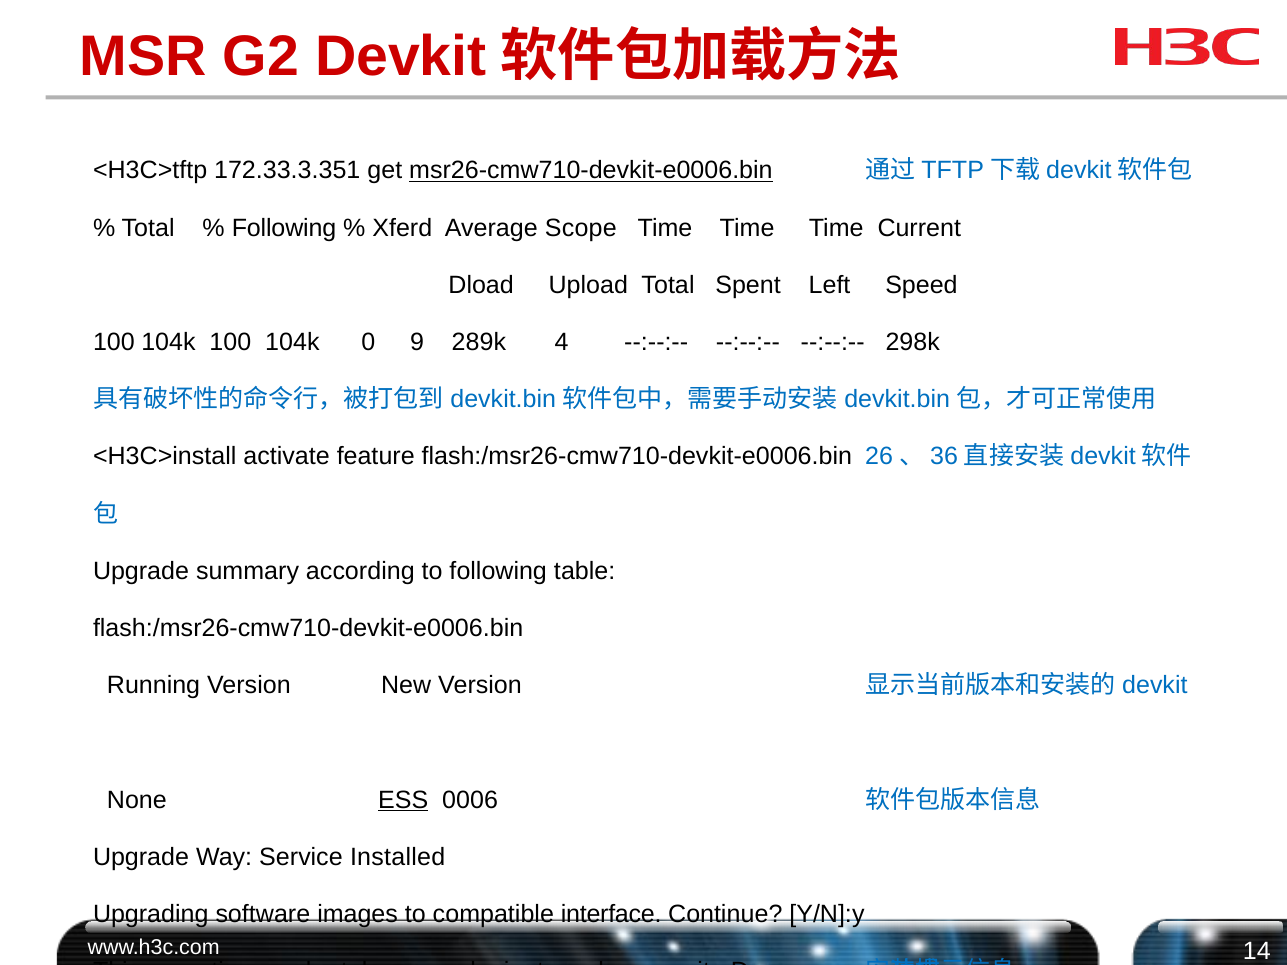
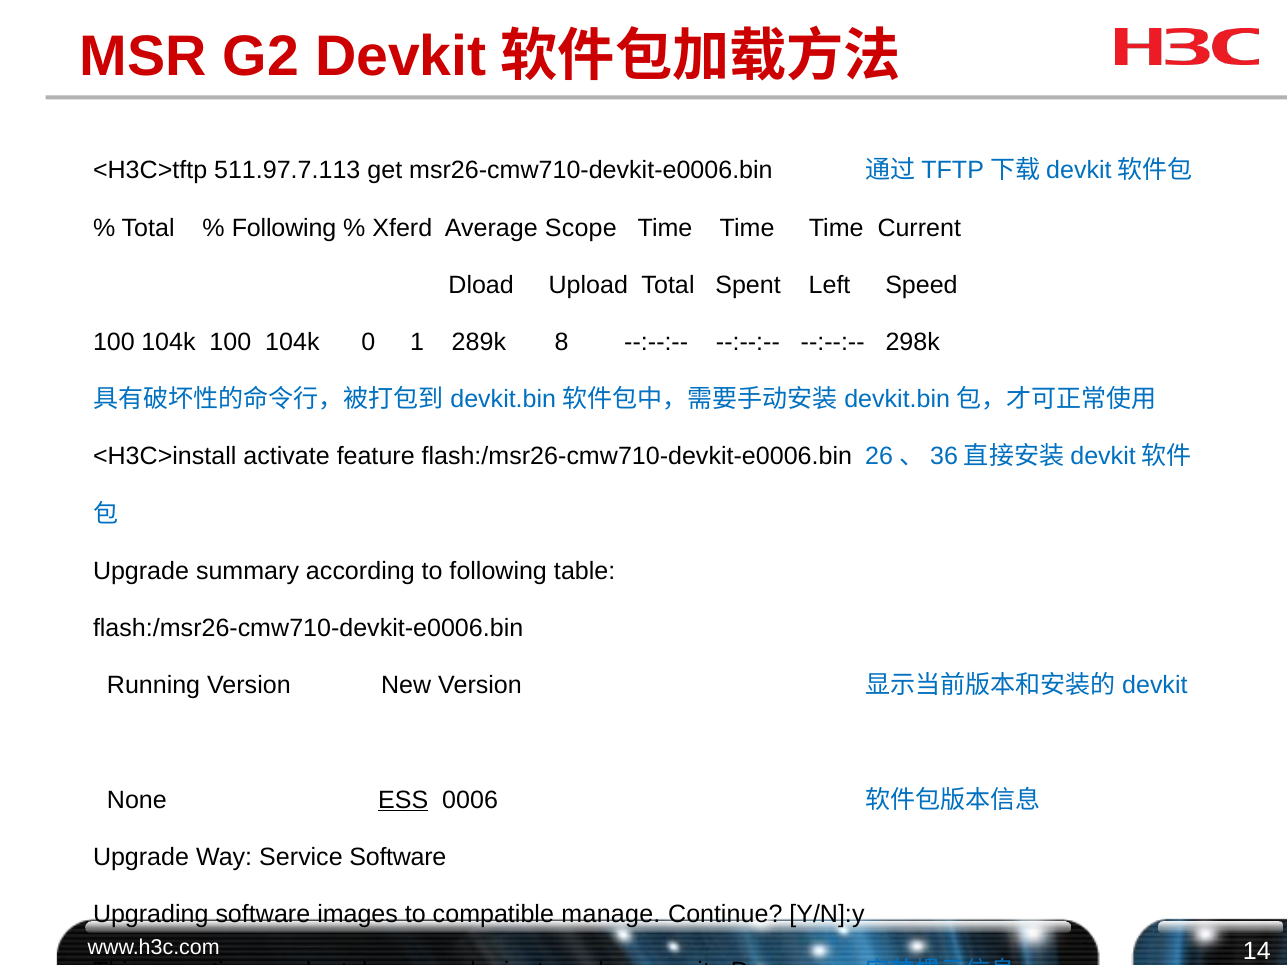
172.33.3.351: 172.33.3.351 -> 511.97.7.113
msr26-cmw710-devkit-e0006.bin underline: present -> none
9: 9 -> 1
4: 4 -> 8
Service Installed: Installed -> Software
interface: interface -> manage
